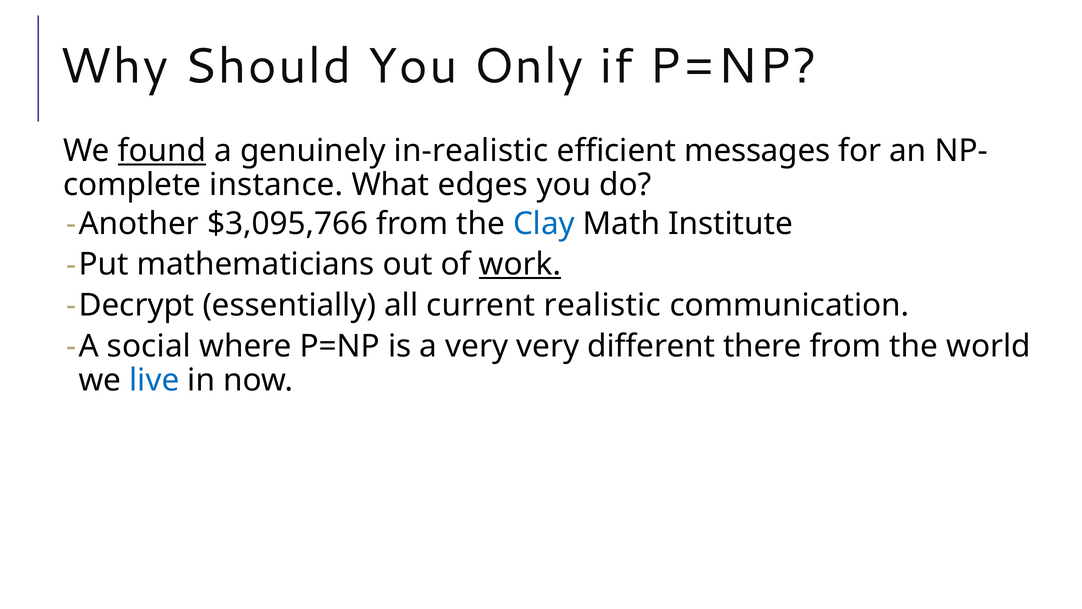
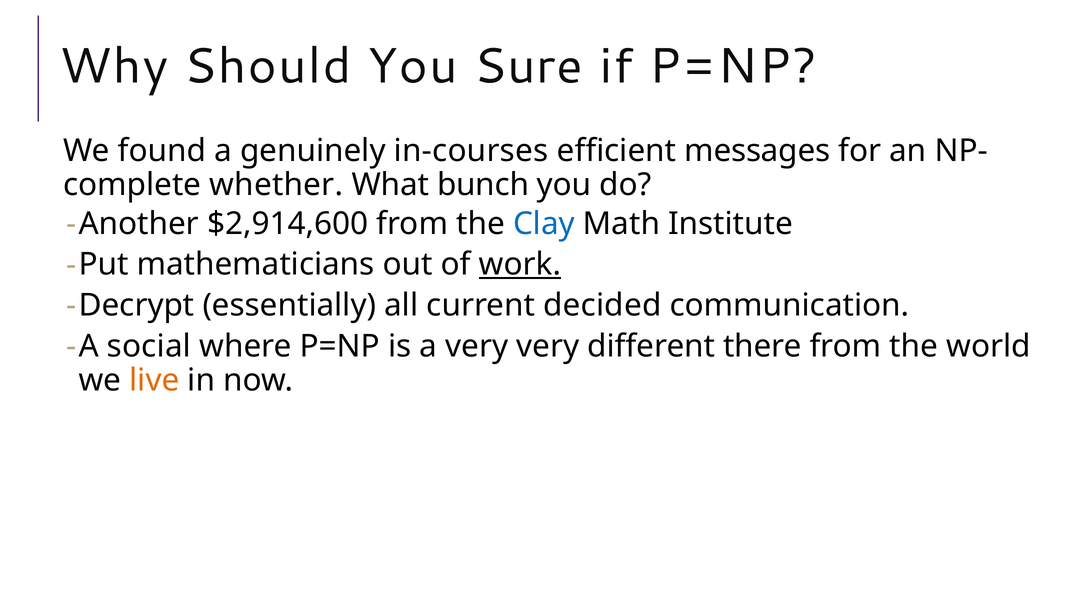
Only: Only -> Sure
found underline: present -> none
in-realistic: in-realistic -> in-courses
instance: instance -> whether
edges: edges -> bunch
$3,095,766: $3,095,766 -> $2,914,600
realistic: realistic -> decided
live colour: blue -> orange
